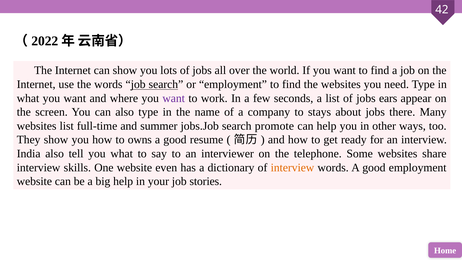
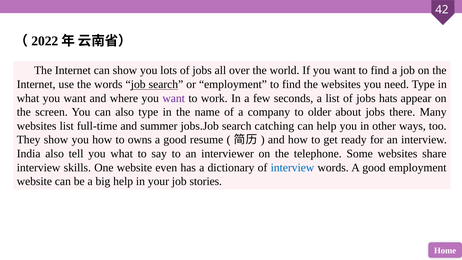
ears: ears -> hats
stays: stays -> older
promote: promote -> catching
interview at (292, 167) colour: orange -> blue
